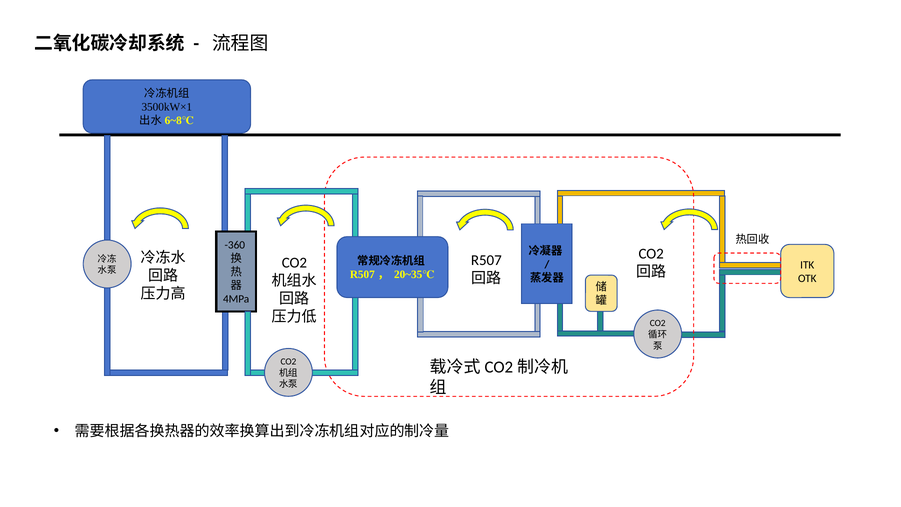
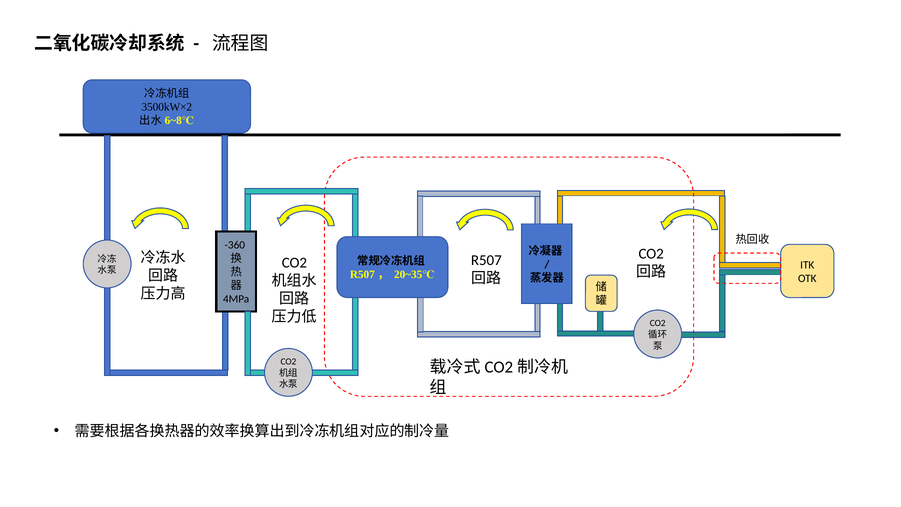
3500kW×1: 3500kW×1 -> 3500kW×2
